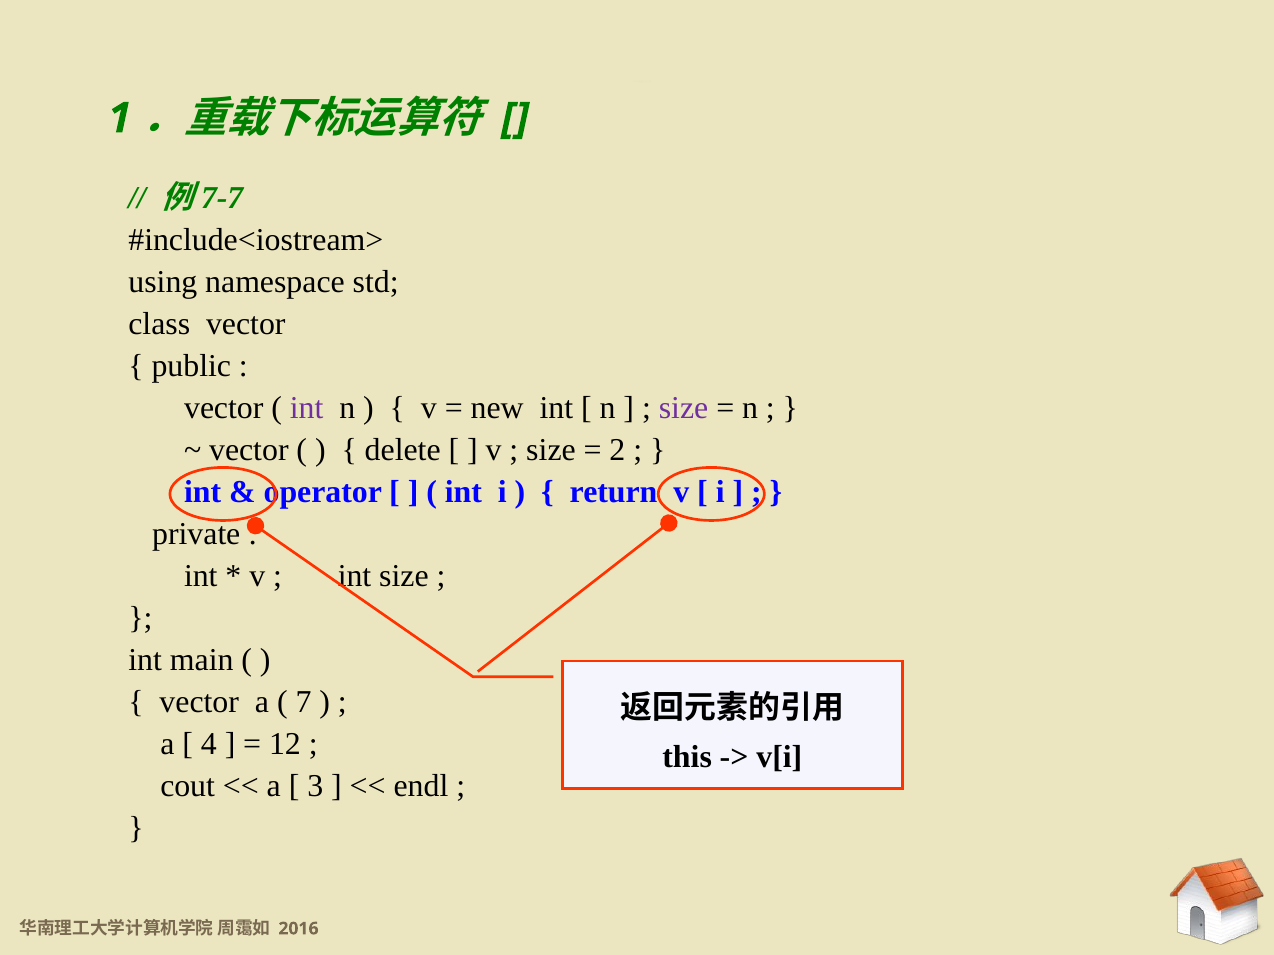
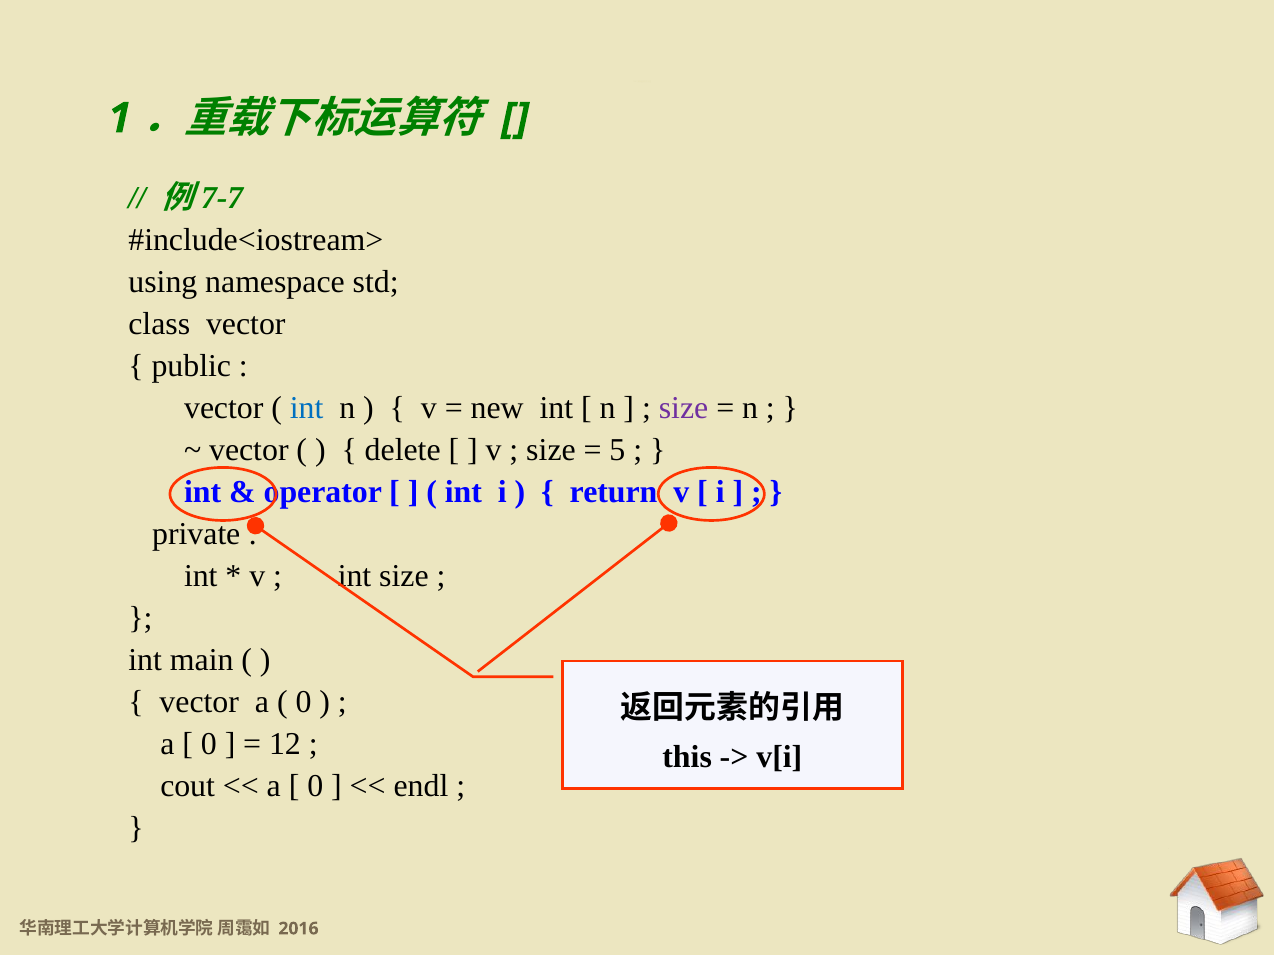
int at (307, 408) colour: purple -> blue
2: 2 -> 5
7 at (304, 703): 7 -> 0
4 at (209, 745): 4 -> 0
3 at (315, 787): 3 -> 0
